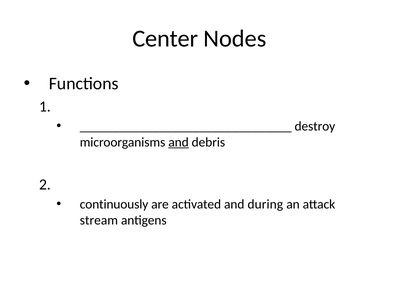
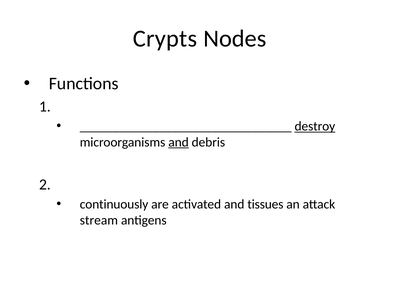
Center: Center -> Crypts
destroy underline: none -> present
during: during -> tissues
